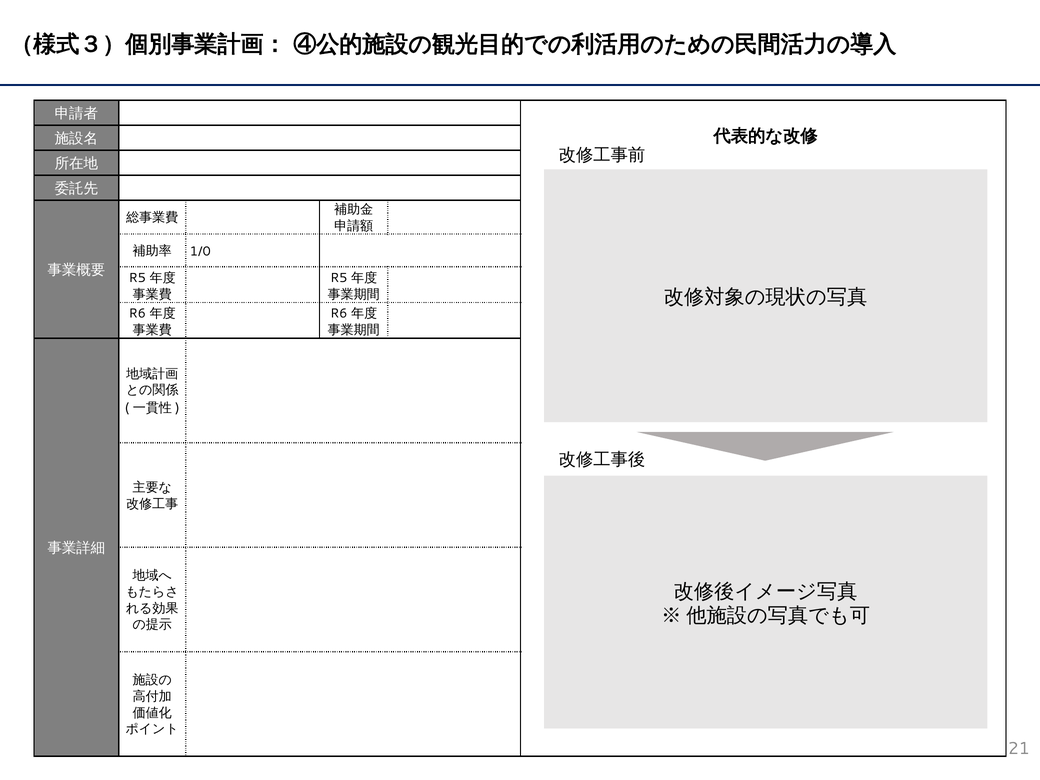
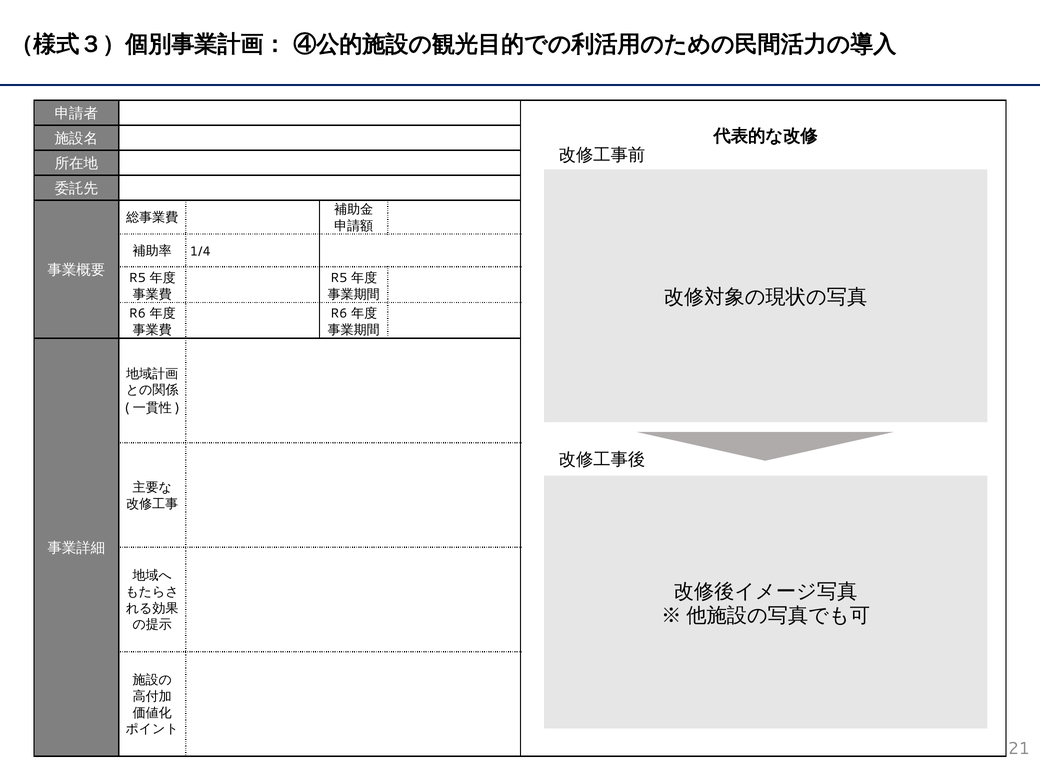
1/0: 1/0 -> 1/4
